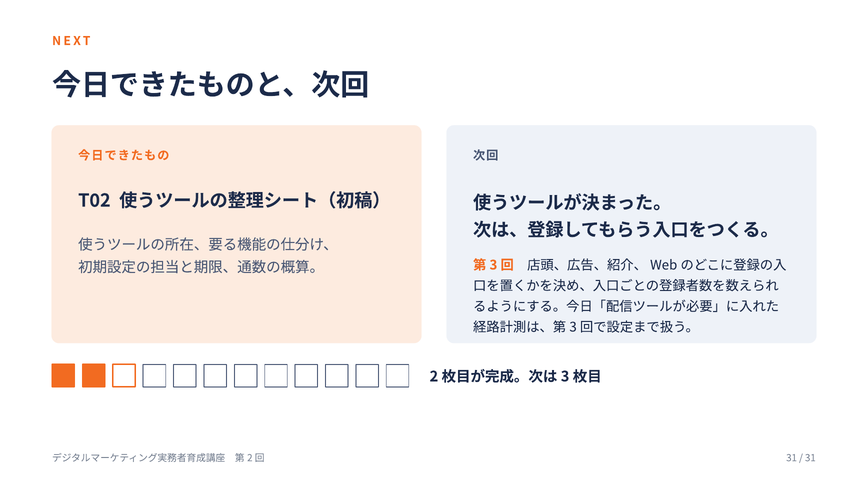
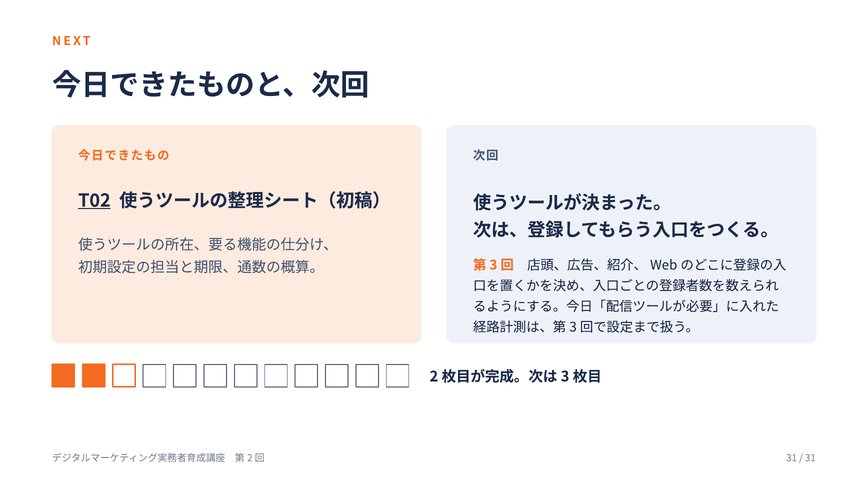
T02 underline: none -> present
